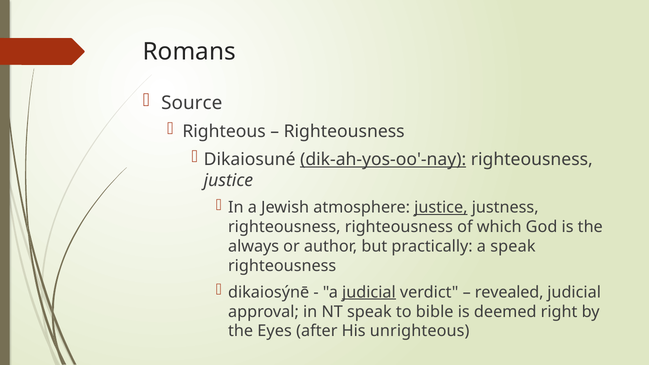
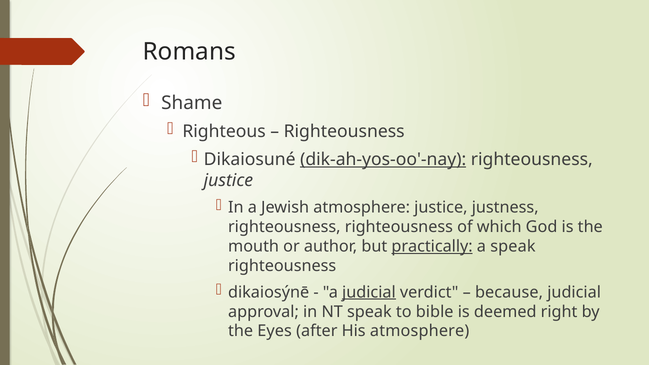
Source: Source -> Shame
justice at (441, 208) underline: present -> none
always: always -> mouth
practically underline: none -> present
revealed: revealed -> because
His unrighteous: unrighteous -> atmosphere
